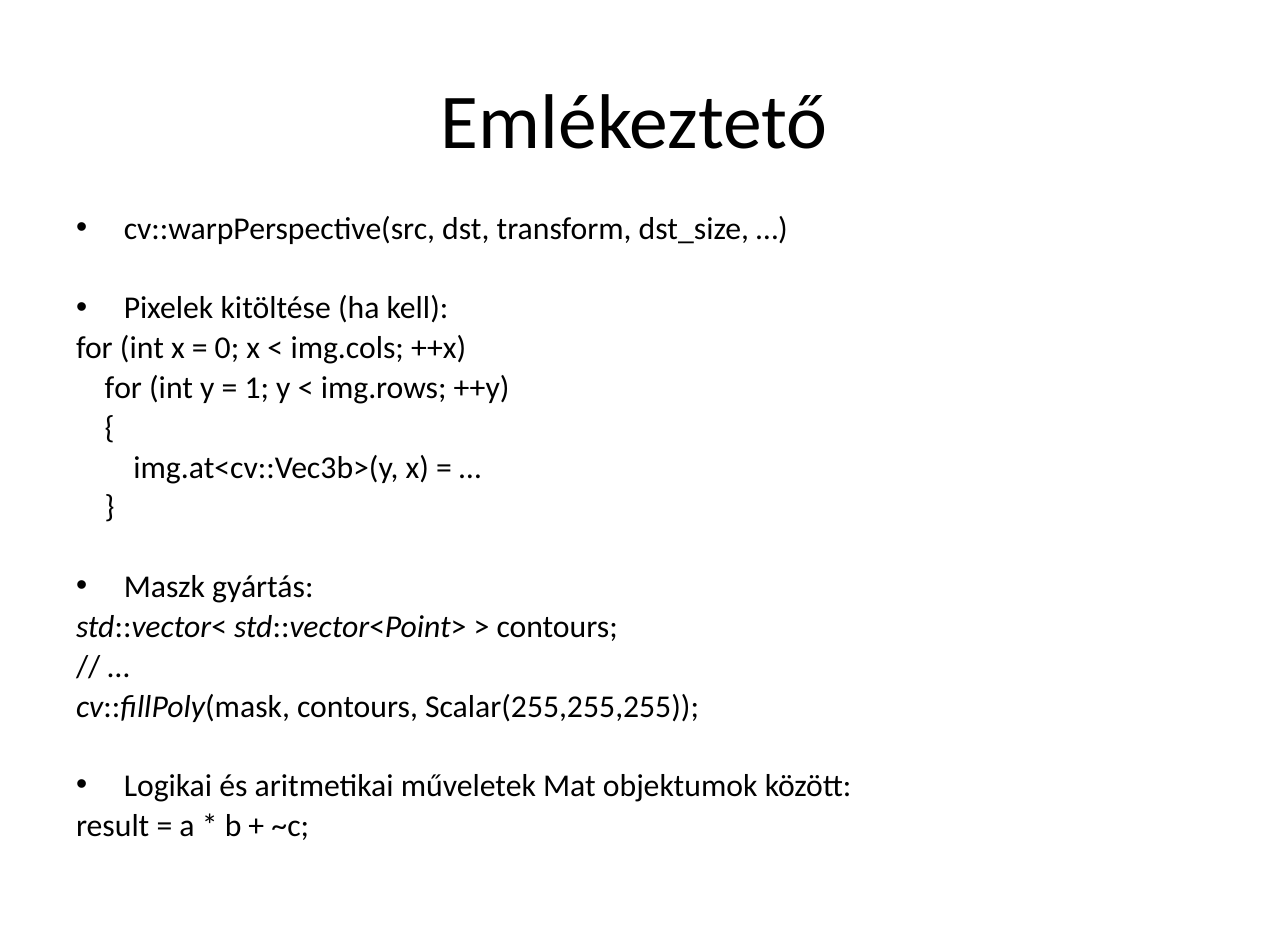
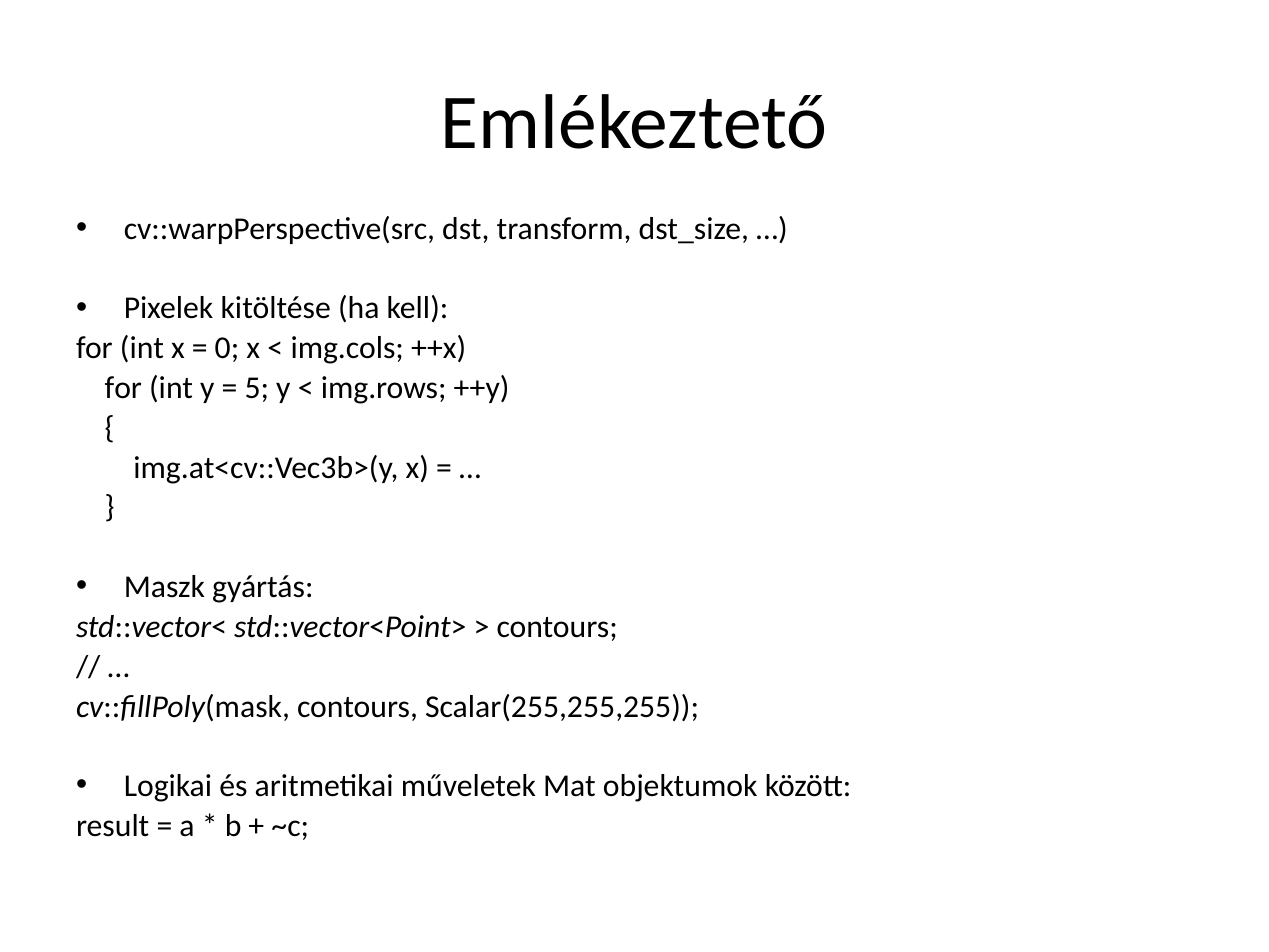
1: 1 -> 5
